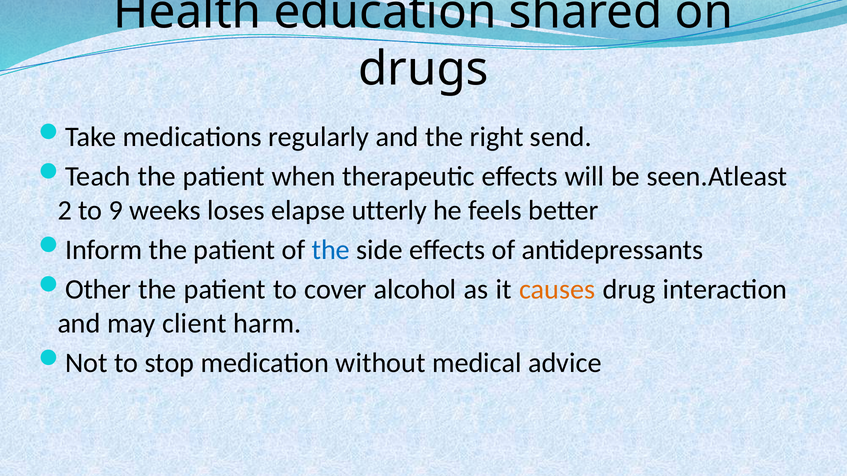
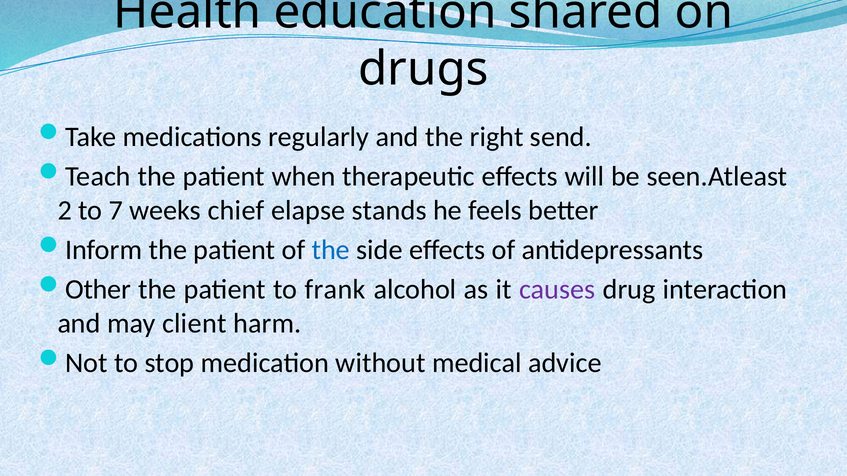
9: 9 -> 7
loses: loses -> chief
utterly: utterly -> stands
cover: cover -> frank
causes colour: orange -> purple
